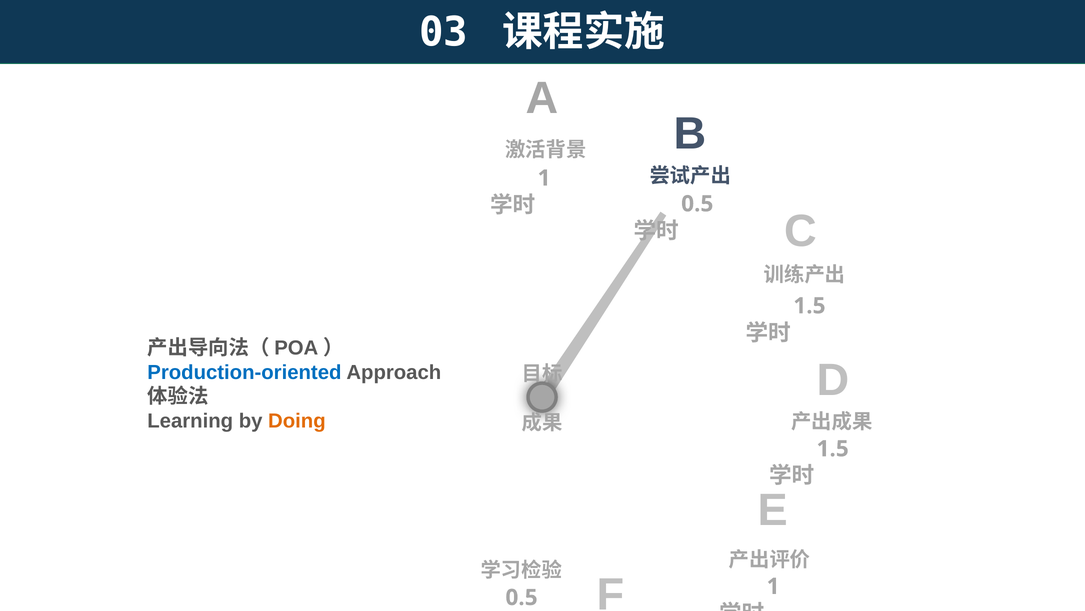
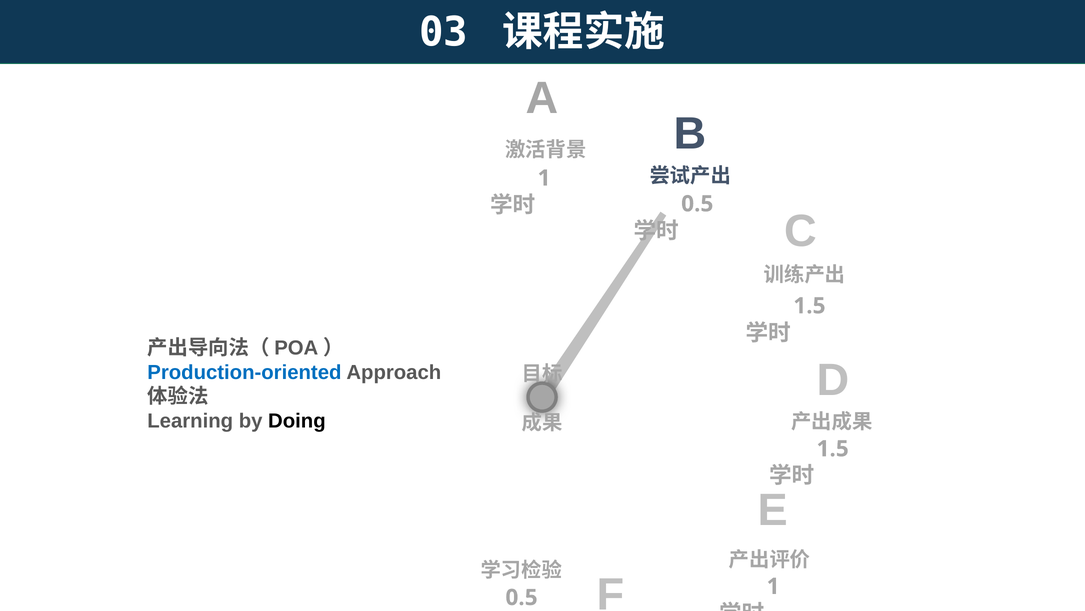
Doing colour: orange -> black
